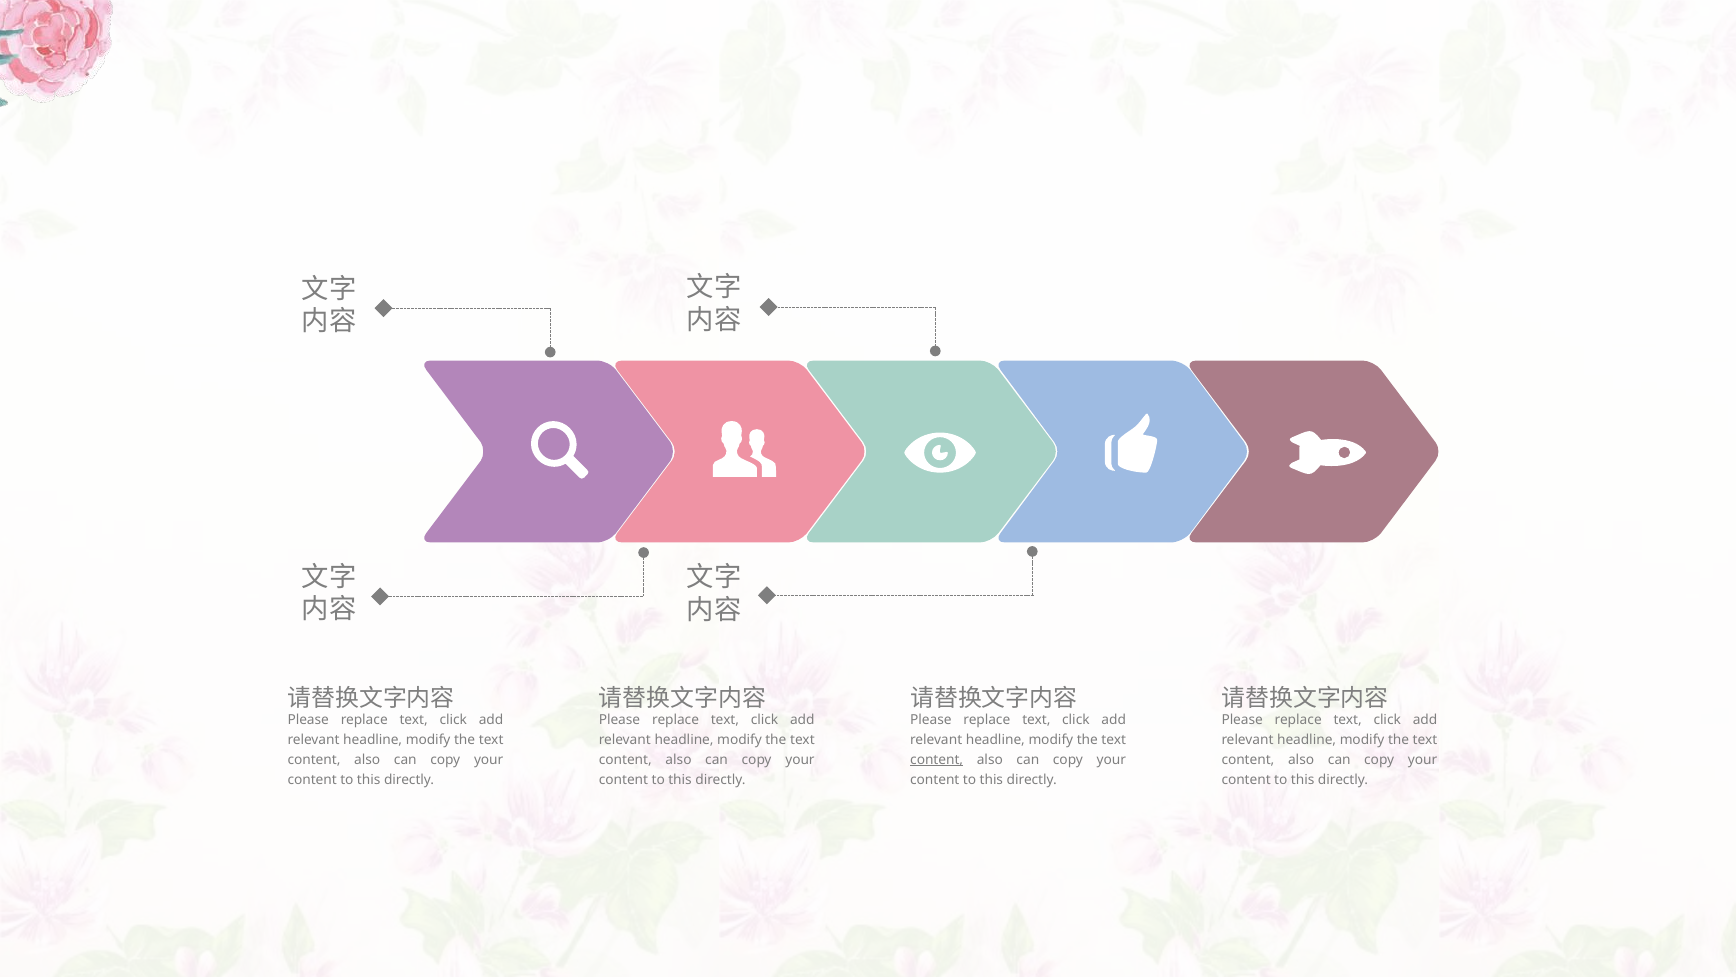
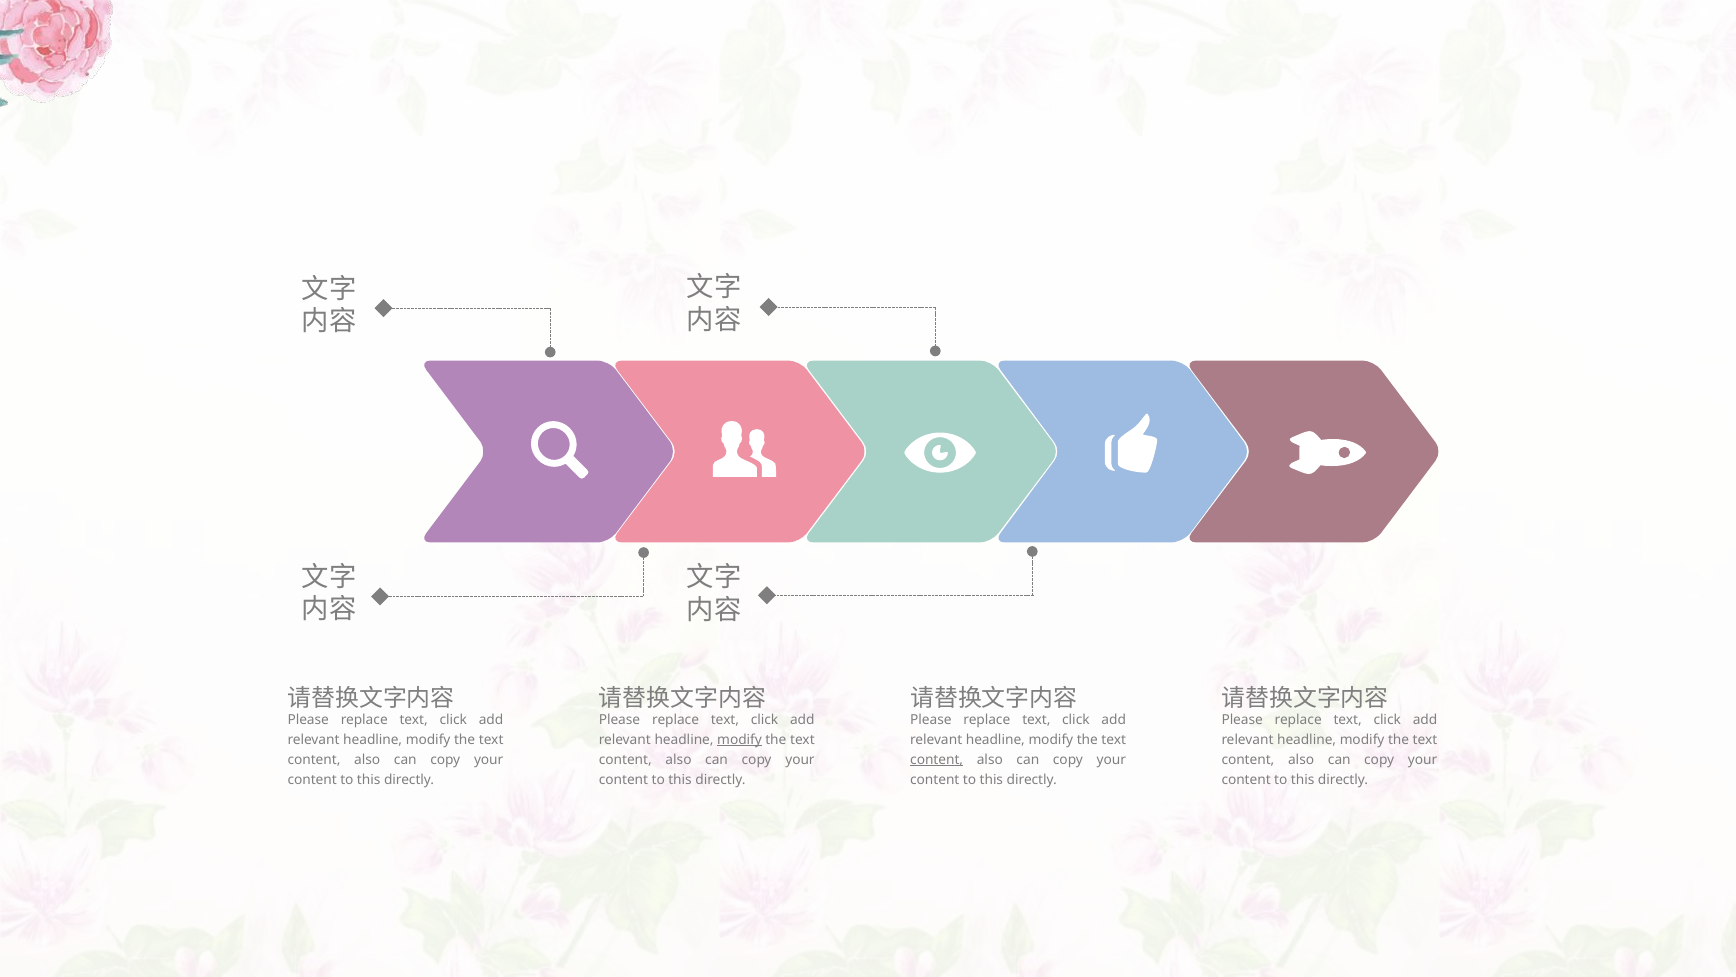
modify at (740, 740) underline: none -> present
